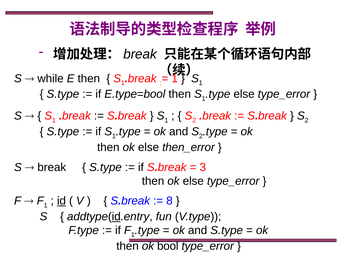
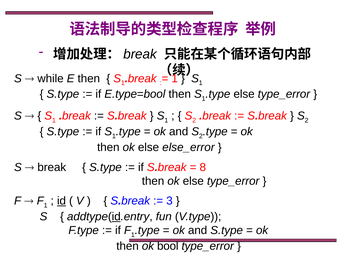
then_error: then_error -> else_error
3: 3 -> 8
8: 8 -> 3
